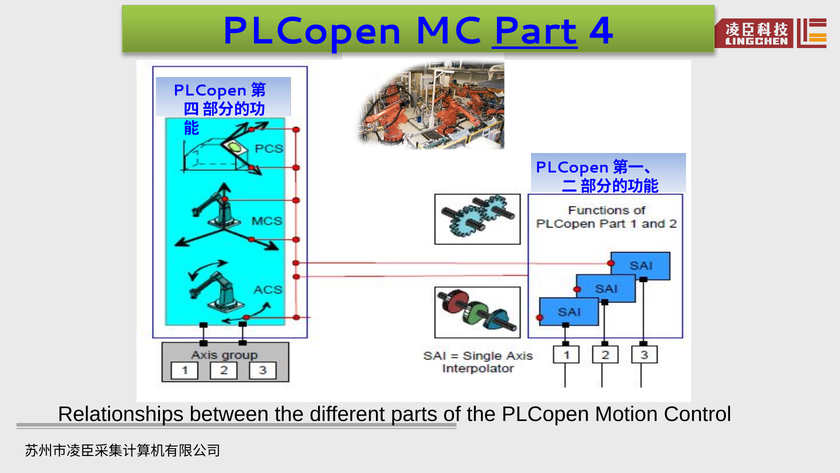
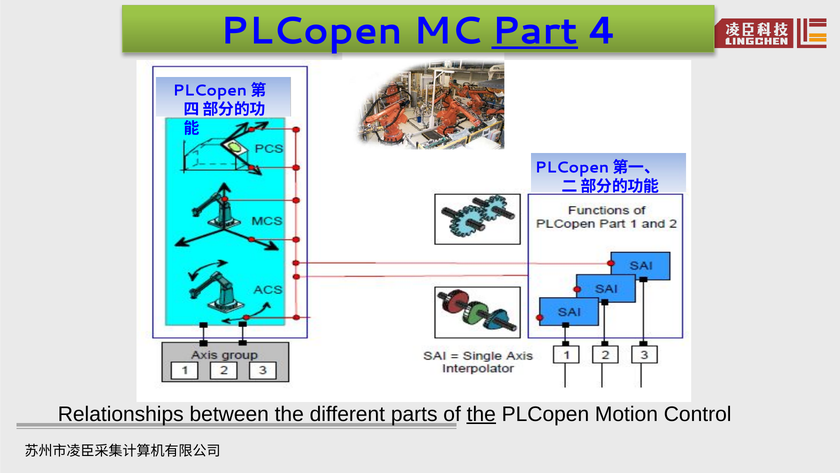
the at (481, 414) underline: none -> present
